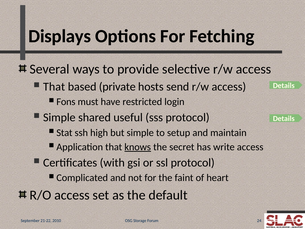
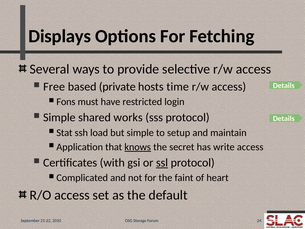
That at (54, 87): That -> Free
send: send -> time
useful: useful -> works
high: high -> load
ssl underline: none -> present
